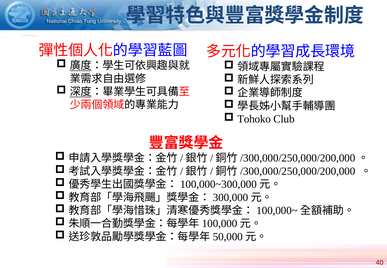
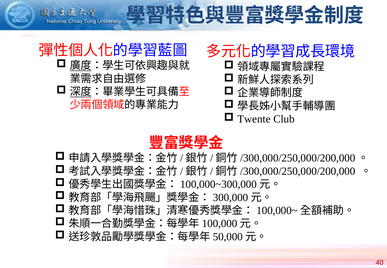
Tohoko: Tohoko -> Twente
